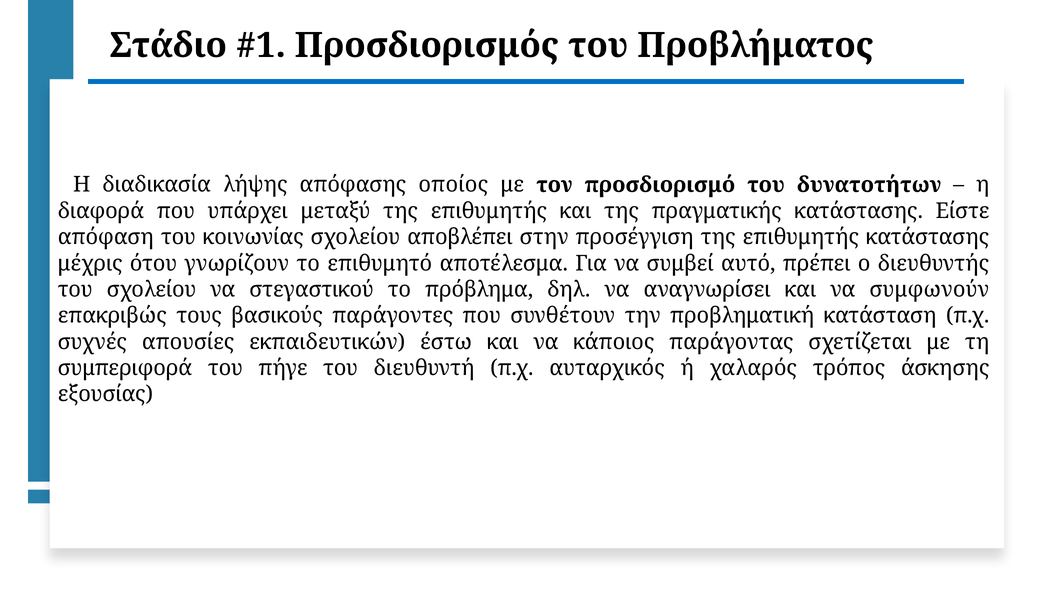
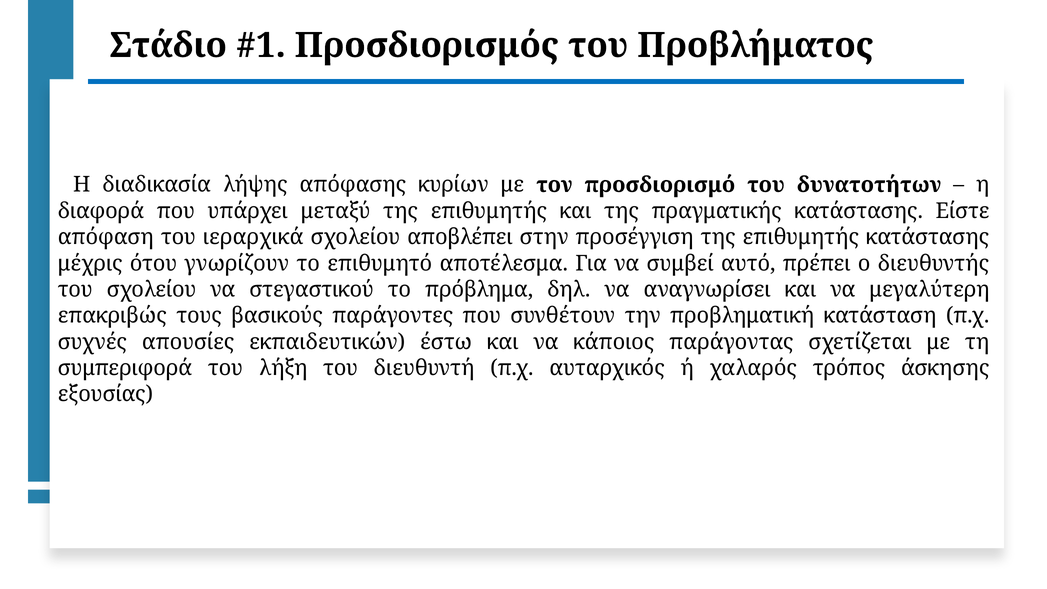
οποίος: οποίος -> κυρίων
κοινωνίας: κοινωνίας -> ιεραρχικά
συμφωνούν: συμφωνούν -> μεγαλύτερη
πήγε: πήγε -> λήξη
